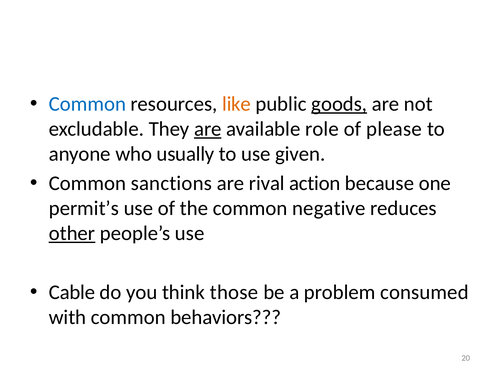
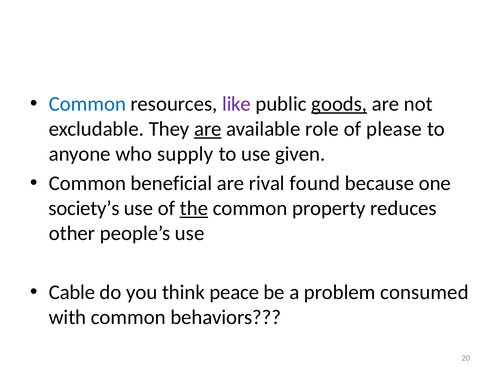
like colour: orange -> purple
usually: usually -> supply
sanctions: sanctions -> beneficial
action: action -> found
permit’s: permit’s -> society’s
the underline: none -> present
negative: negative -> property
other underline: present -> none
those: those -> peace
